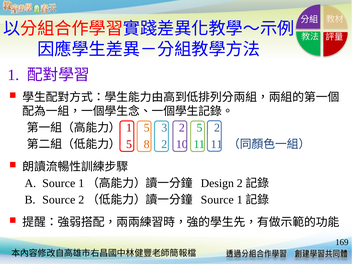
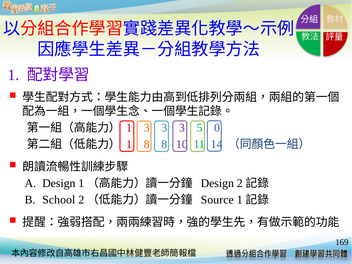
1 5: 5 -> 3
2 at (182, 128): 2 -> 3
5 2: 2 -> 0
5 at (129, 144): 5 -> 1
8 2: 2 -> 8
11 11: 11 -> 14
Source at (59, 183): Source -> Design
Source at (59, 200): Source -> School
